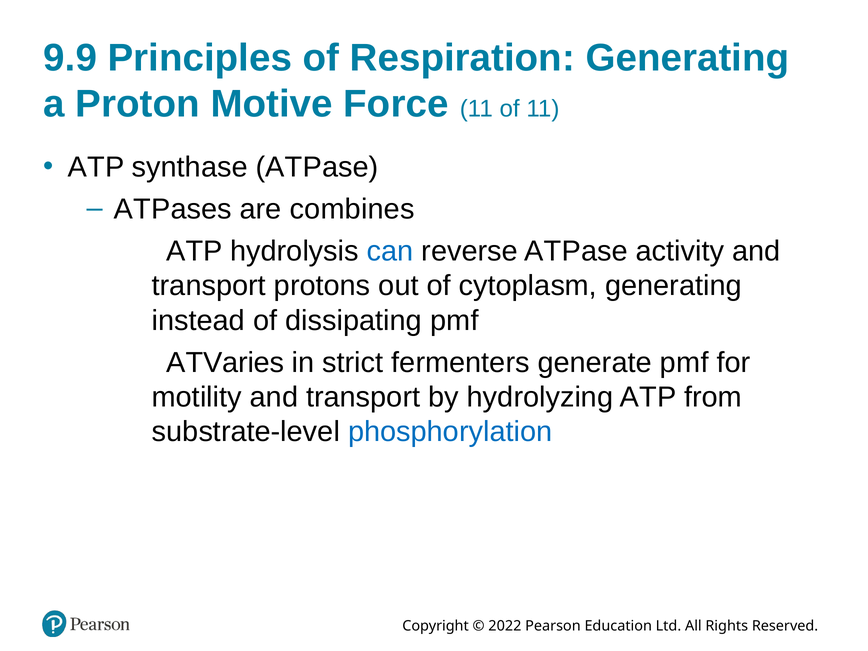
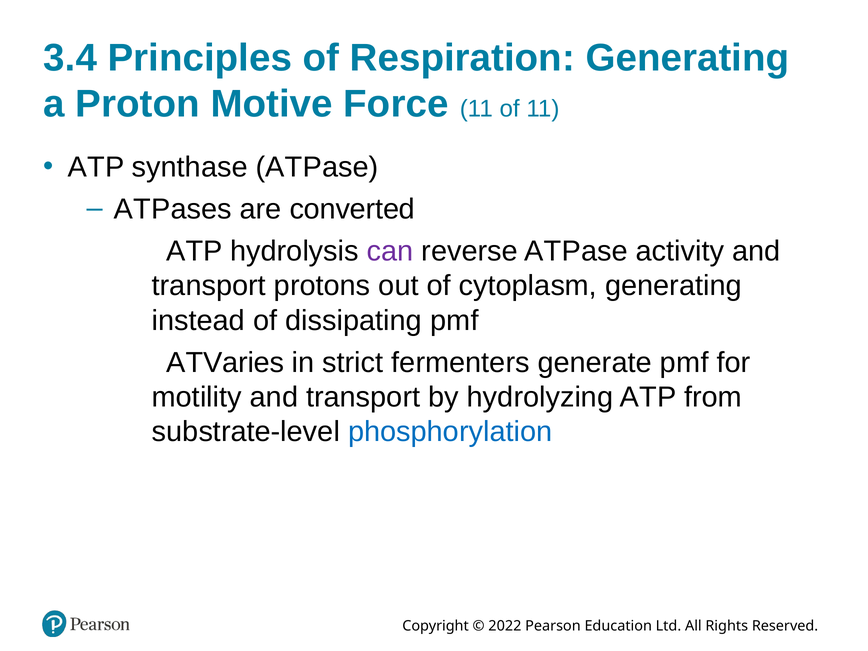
9.9: 9.9 -> 3.4
combines: combines -> converted
can colour: blue -> purple
